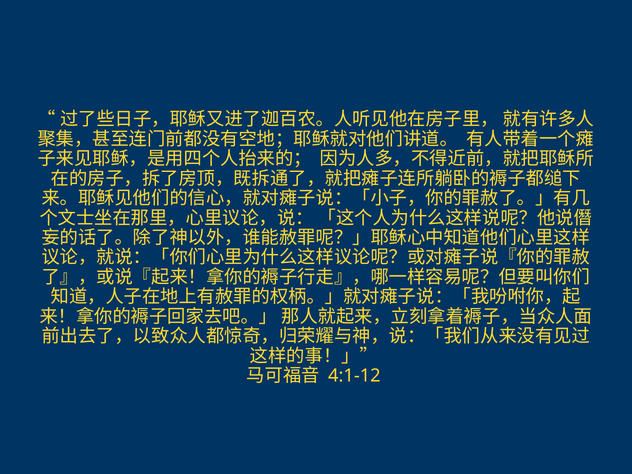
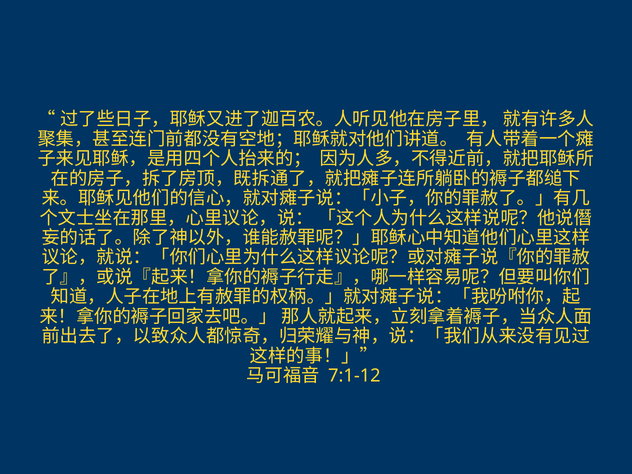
4:1-12: 4:1-12 -> 7:1-12
